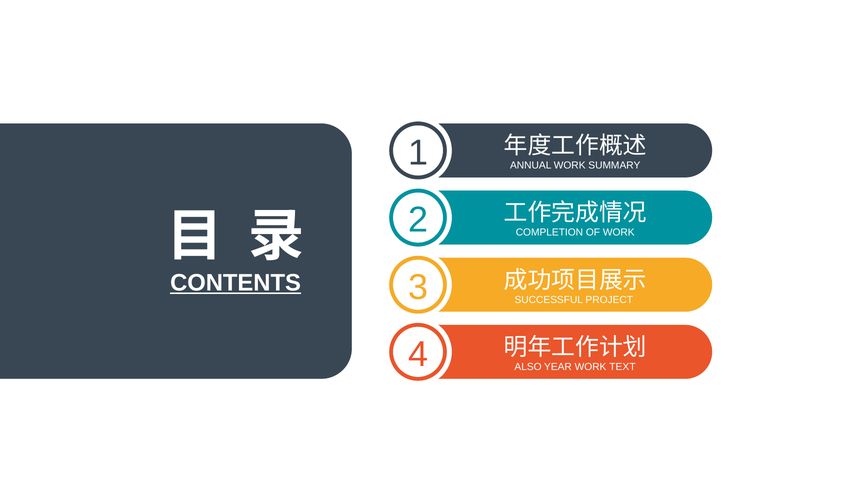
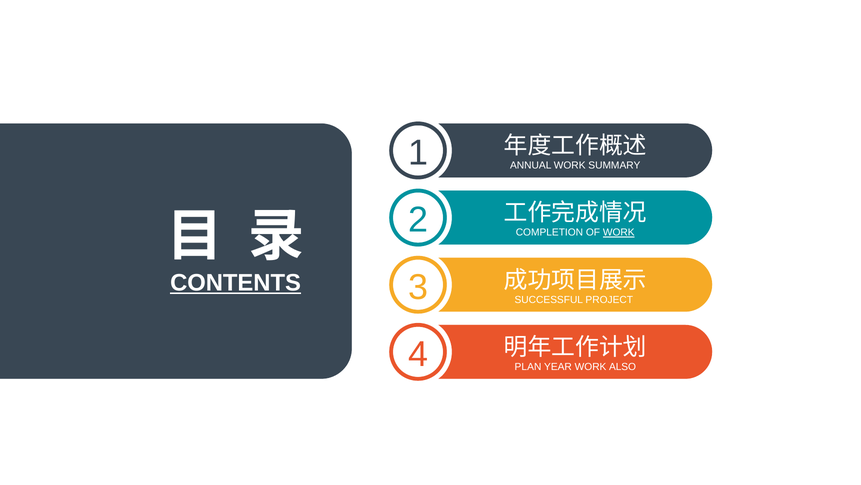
WORK at (619, 232) underline: none -> present
ALSO: ALSO -> PLAN
TEXT: TEXT -> ALSO
